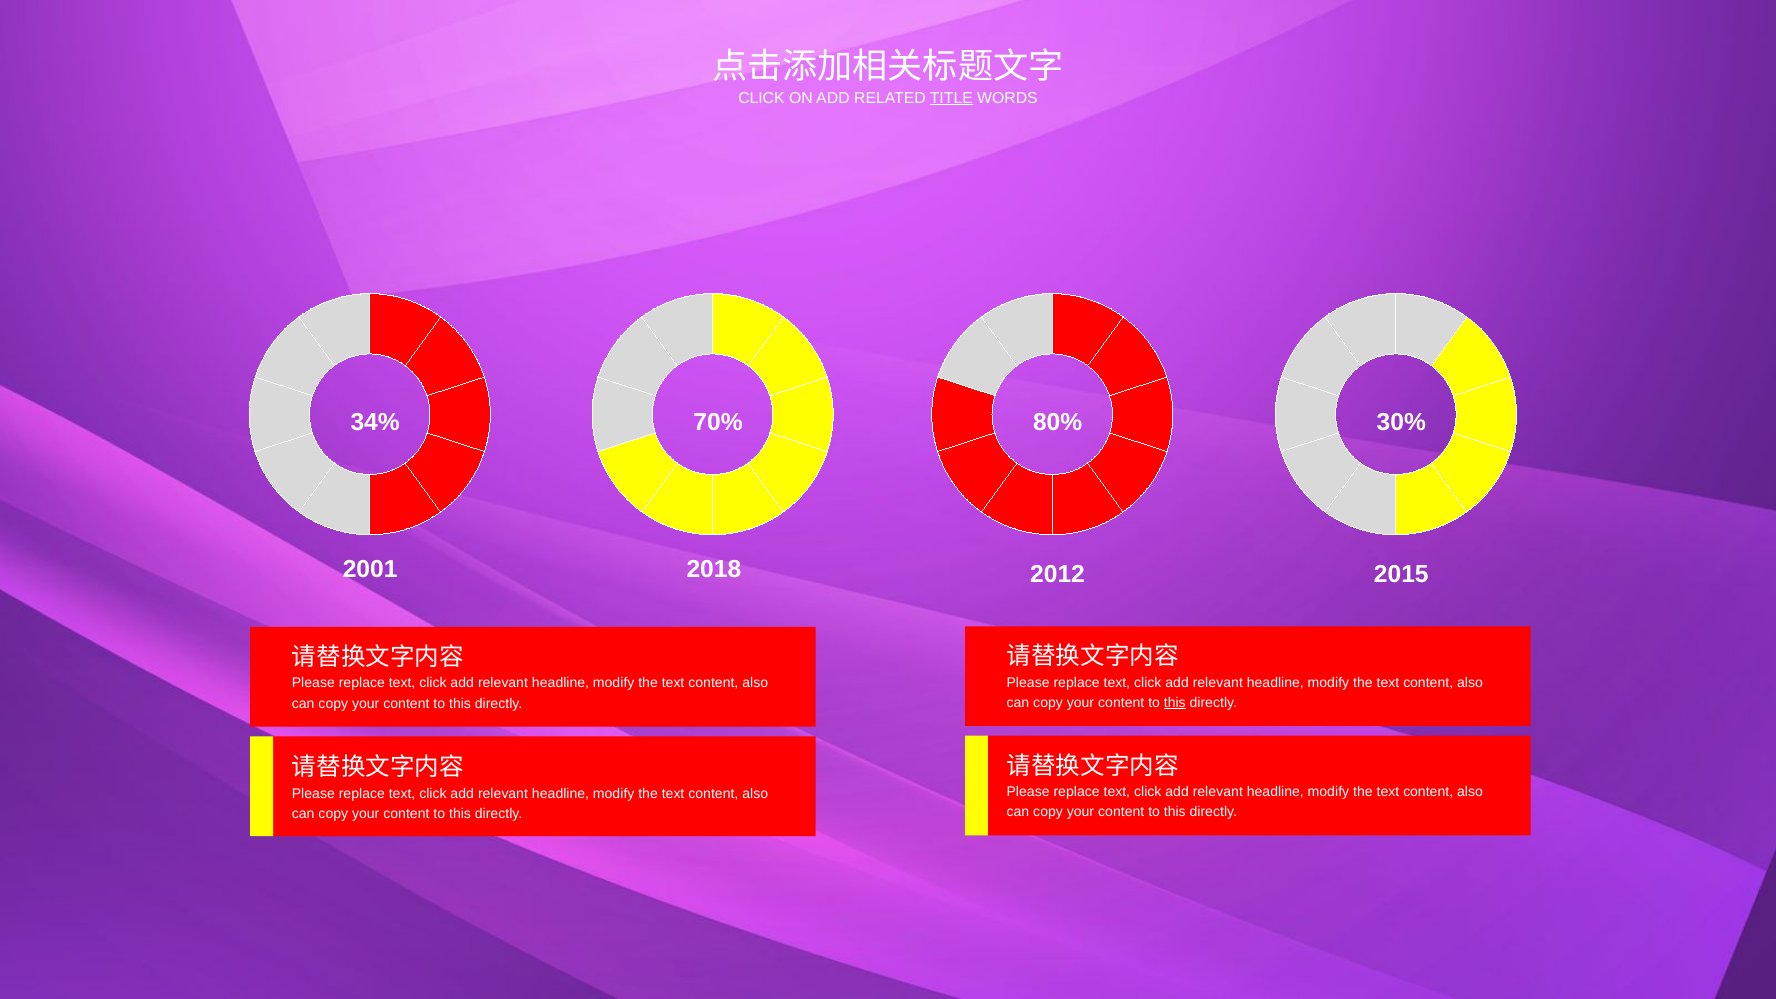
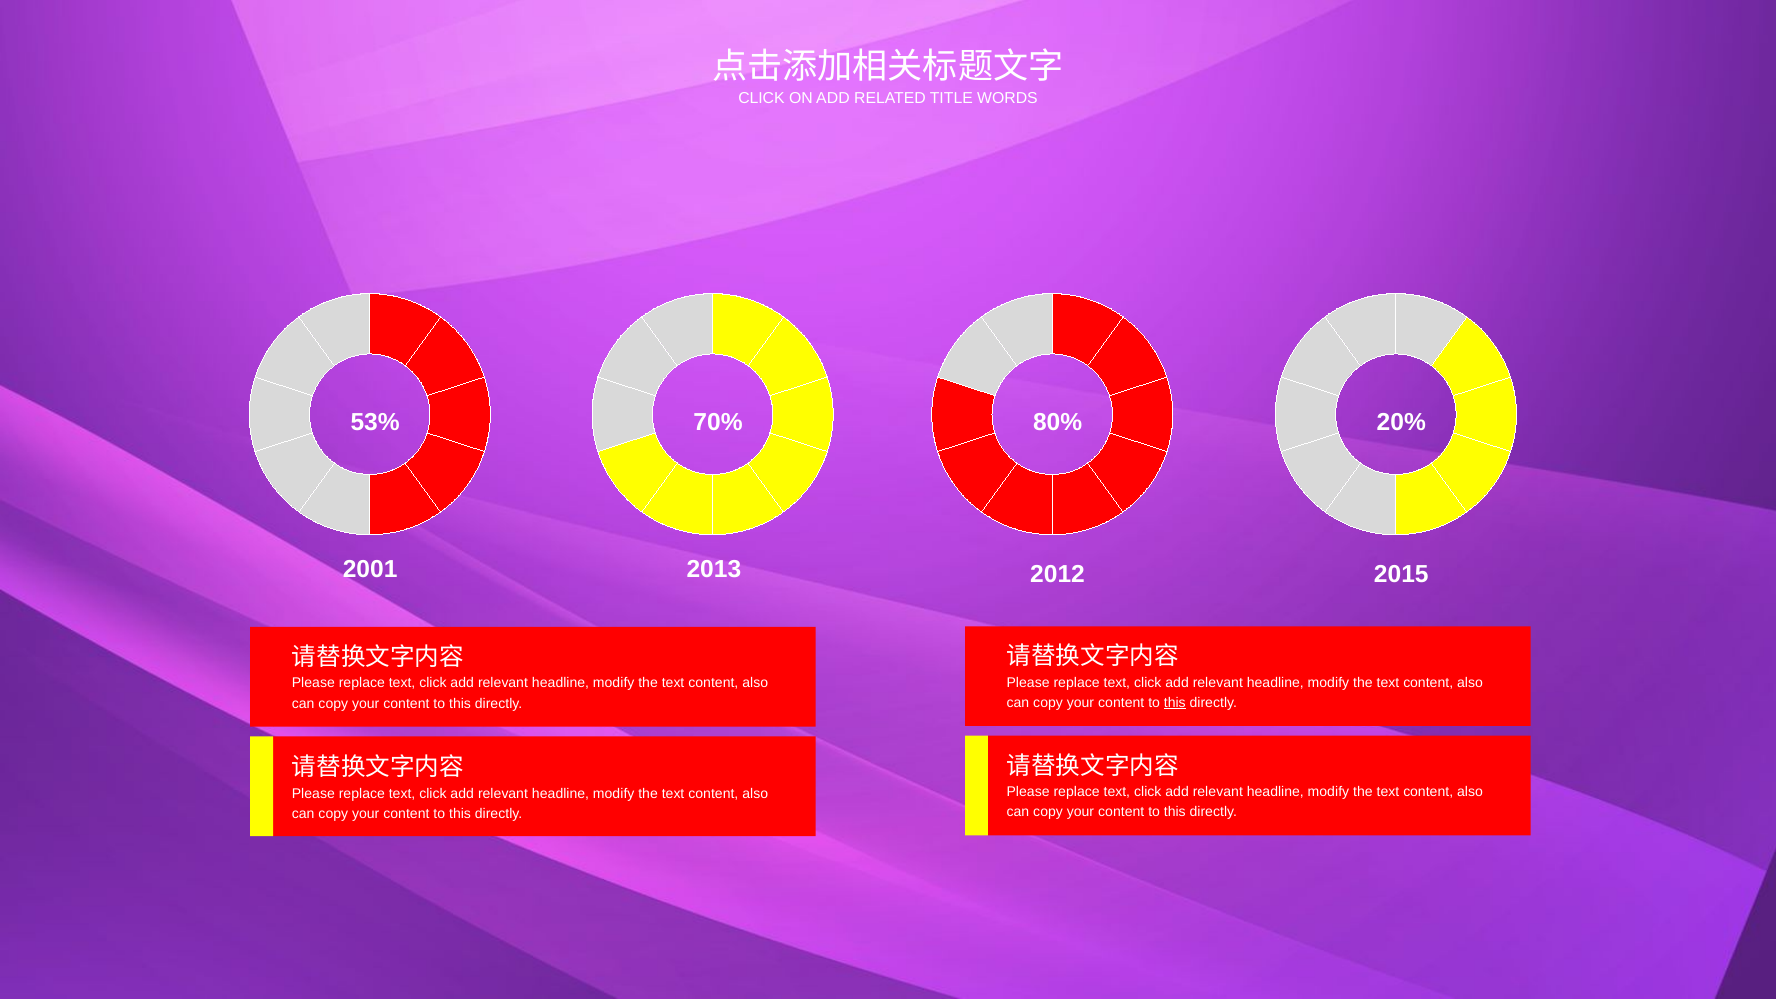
TITLE underline: present -> none
34%: 34% -> 53%
30%: 30% -> 20%
2018: 2018 -> 2013
